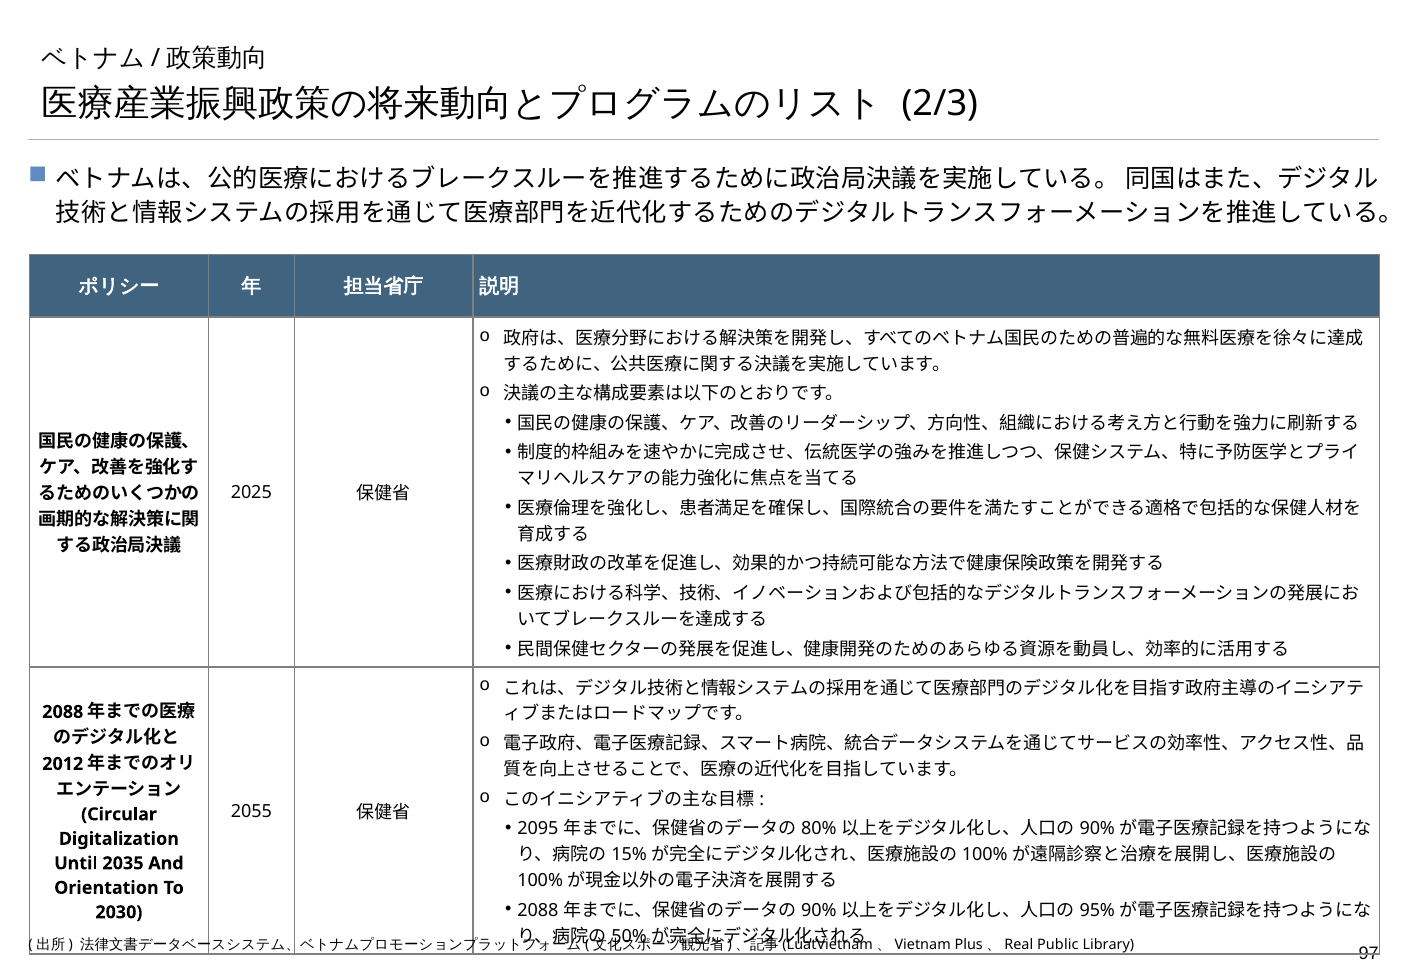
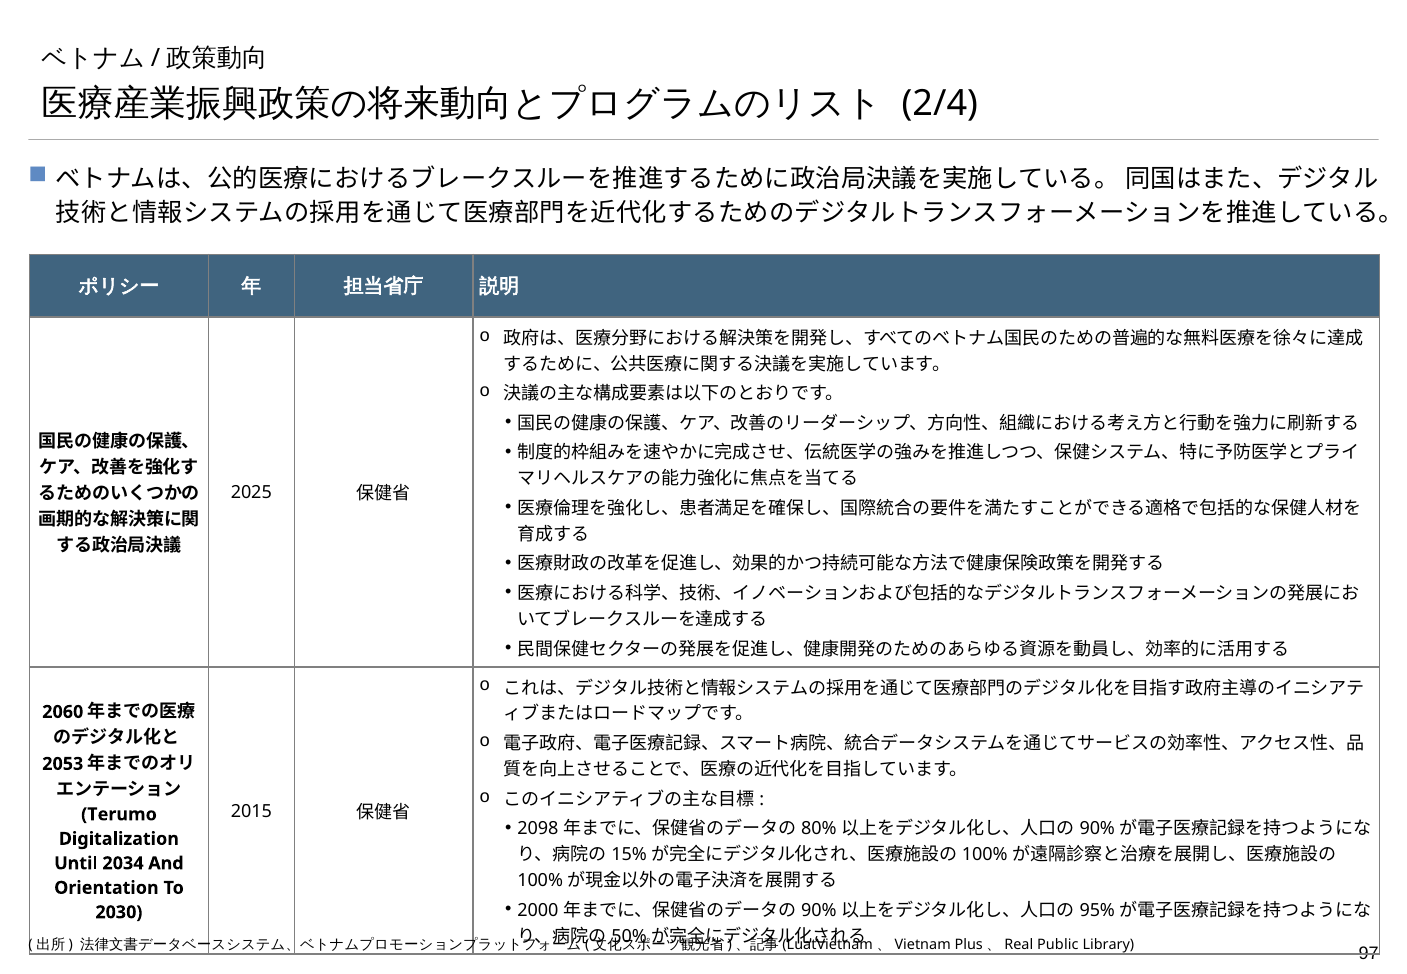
2/3: 2/3 -> 2/4
2088 at (63, 712): 2088 -> 2060
2012: 2012 -> 2053
2055: 2055 -> 2015
Circular: Circular -> Terumo
2095: 2095 -> 2098
2035: 2035 -> 2034
2088 at (538, 910): 2088 -> 2000
